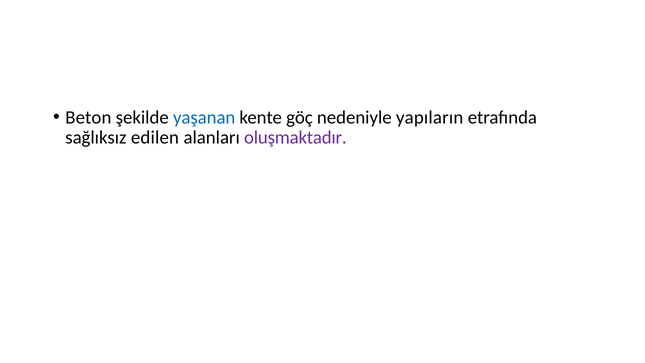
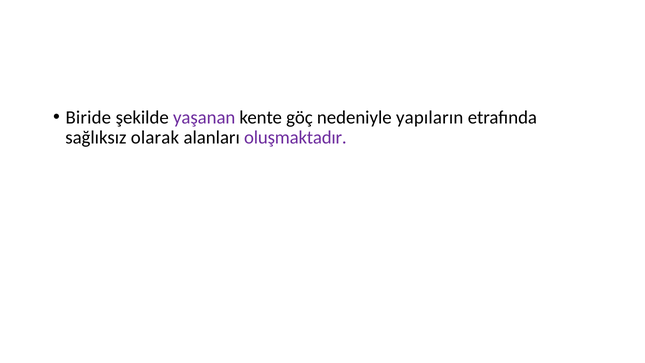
Beton: Beton -> Biride
yaşanan colour: blue -> purple
edilen: edilen -> olarak
